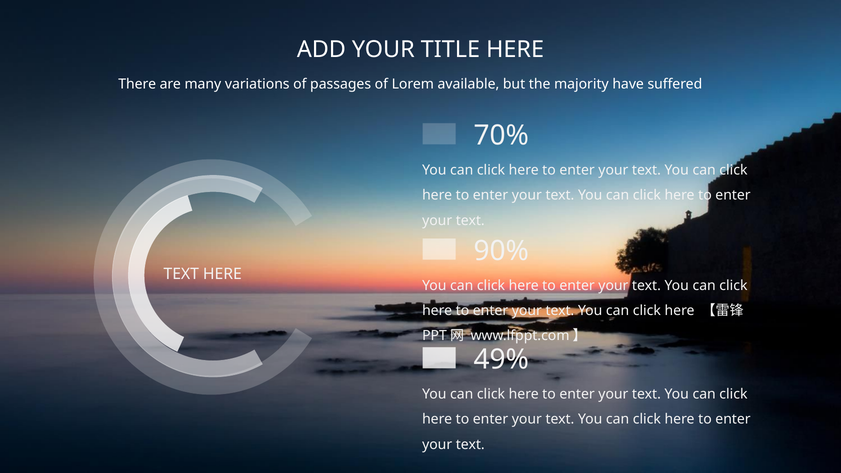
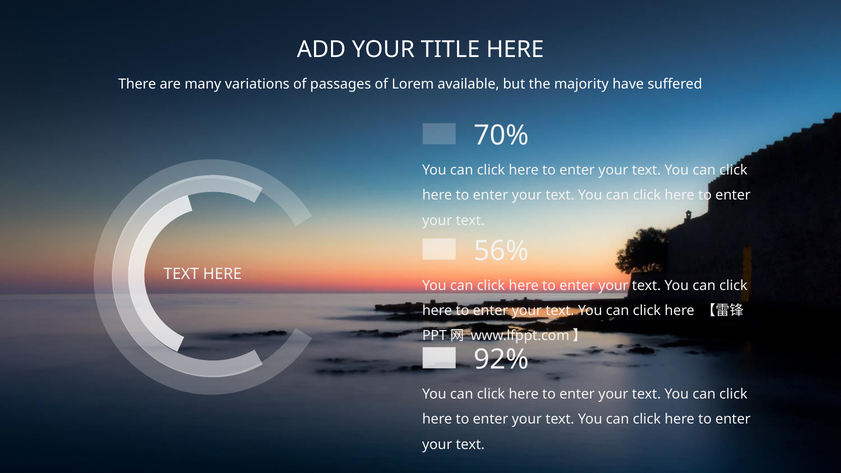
90%: 90% -> 56%
49%: 49% -> 92%
